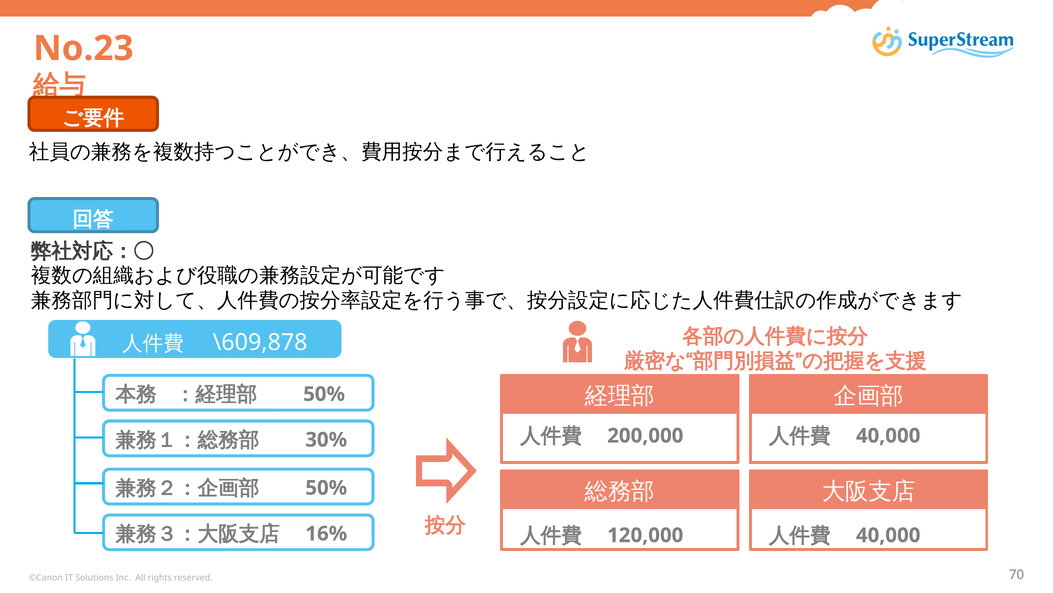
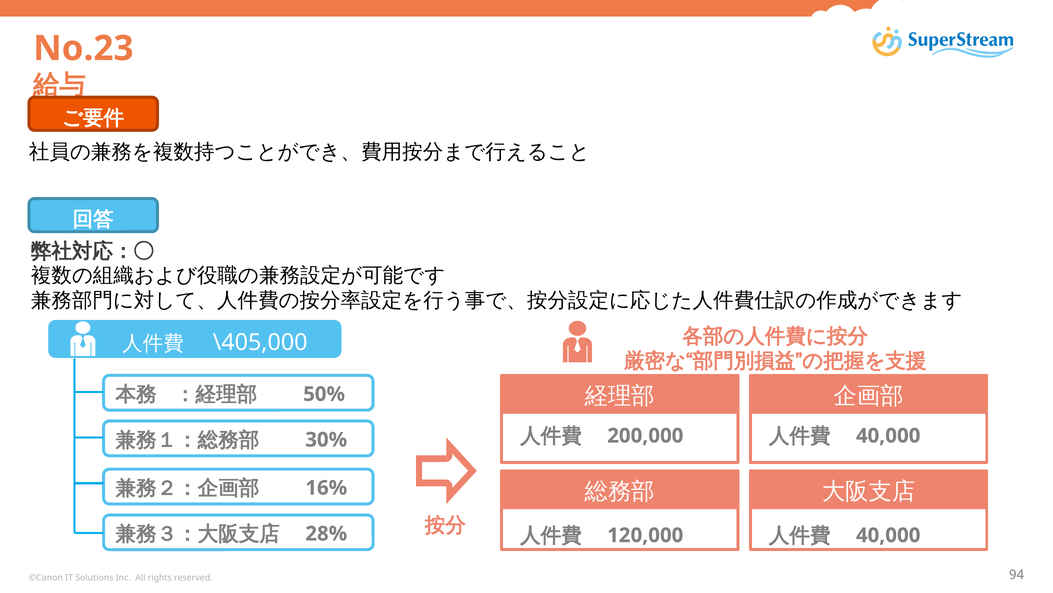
\609,878: \609,878 -> \405,000
50% at (326, 487): 50% -> 16%
16%: 16% -> 28%
70: 70 -> 94
